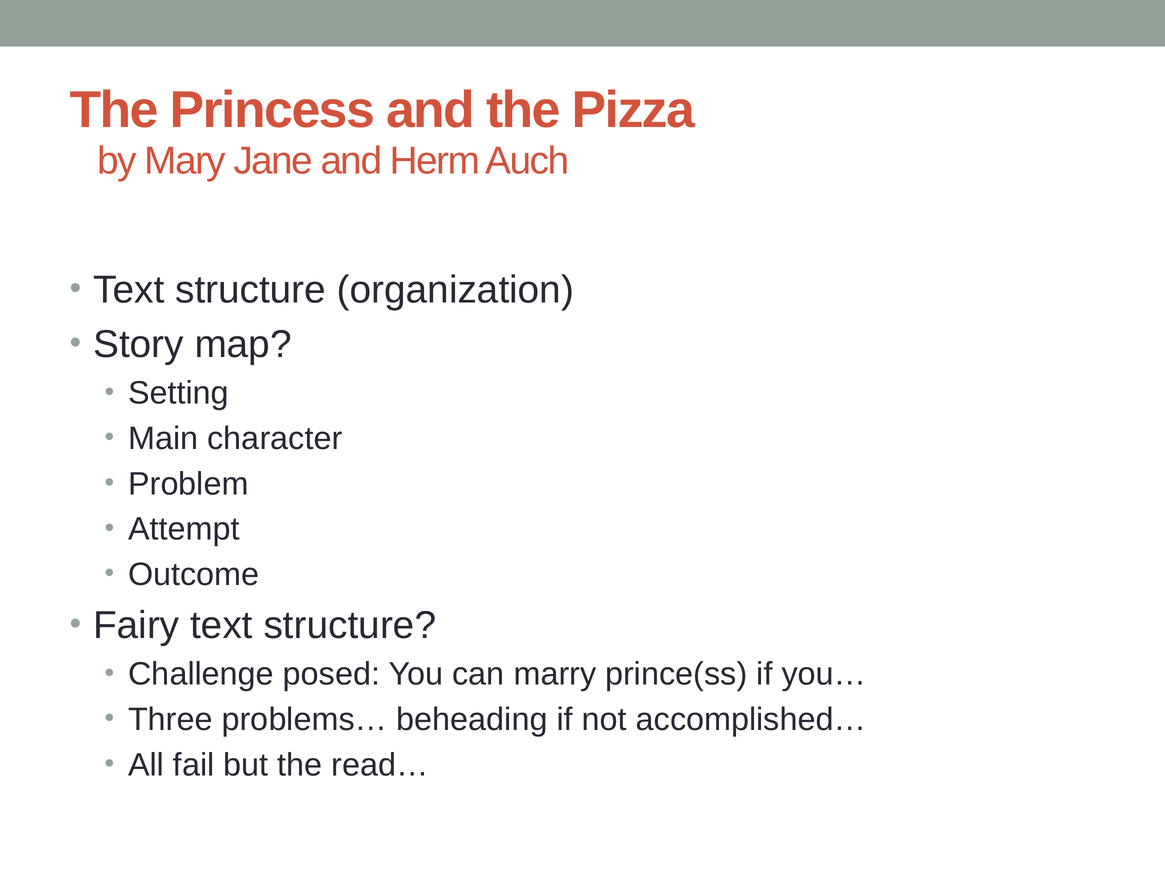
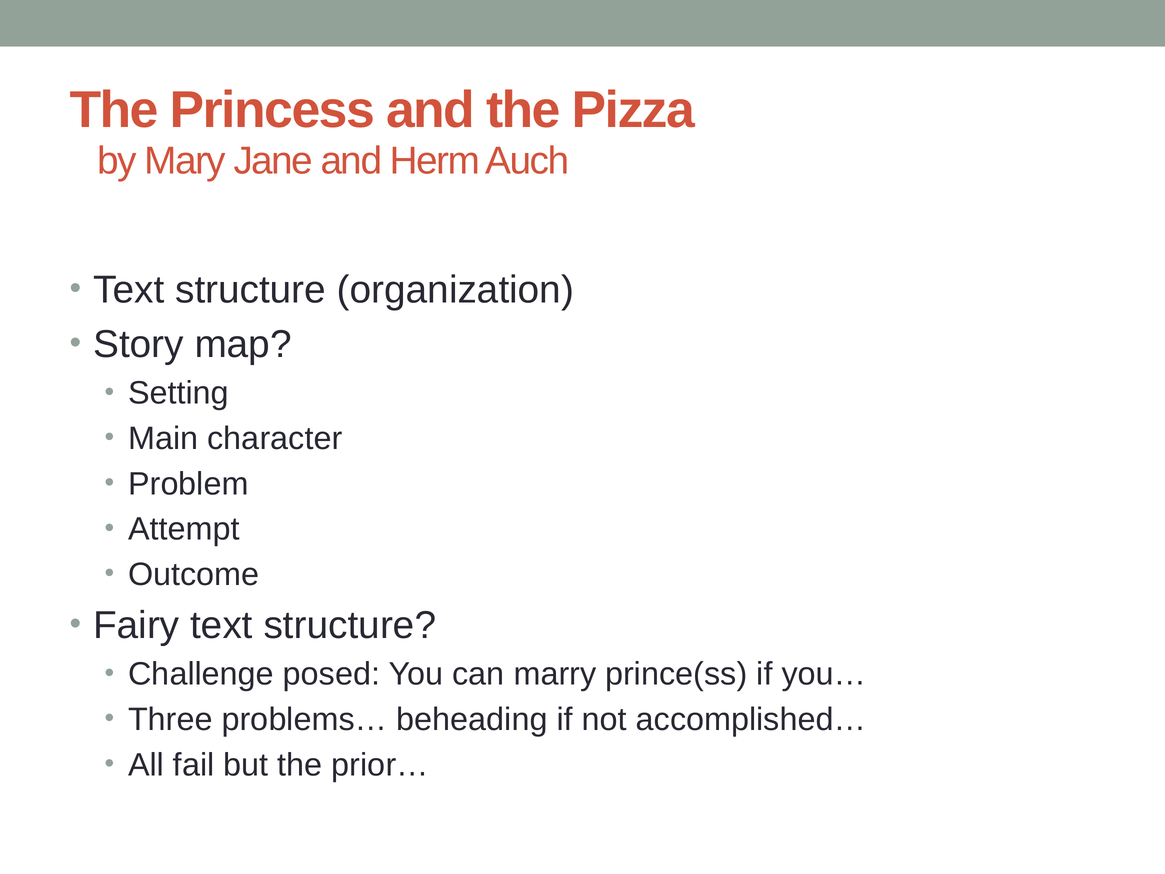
read…: read… -> prior…
